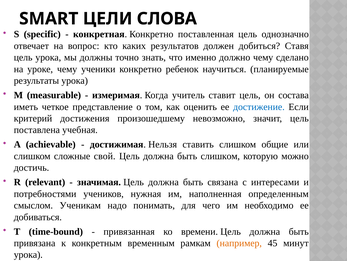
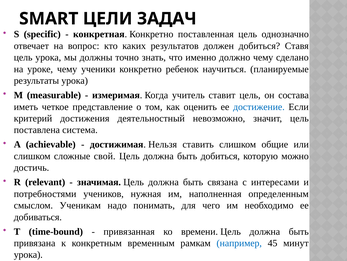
СЛОВА: СЛОВА -> ЗАДАЧ
произошедшему: произошедшему -> деятельностный
учебная: учебная -> система
быть слишком: слишком -> добиться
например colour: orange -> blue
